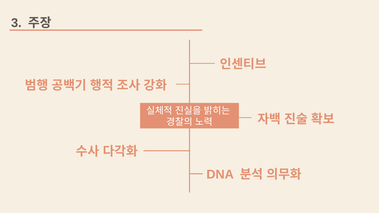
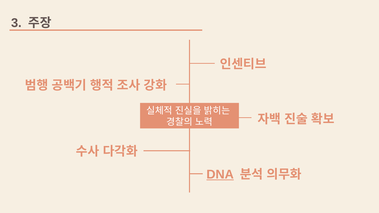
DNA underline: none -> present
